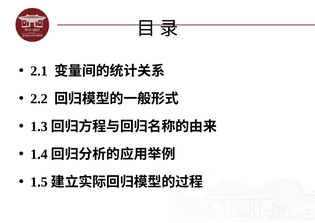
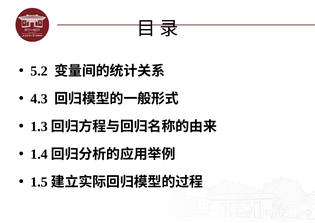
2.1: 2.1 -> 5.2
2.2: 2.2 -> 4.3
